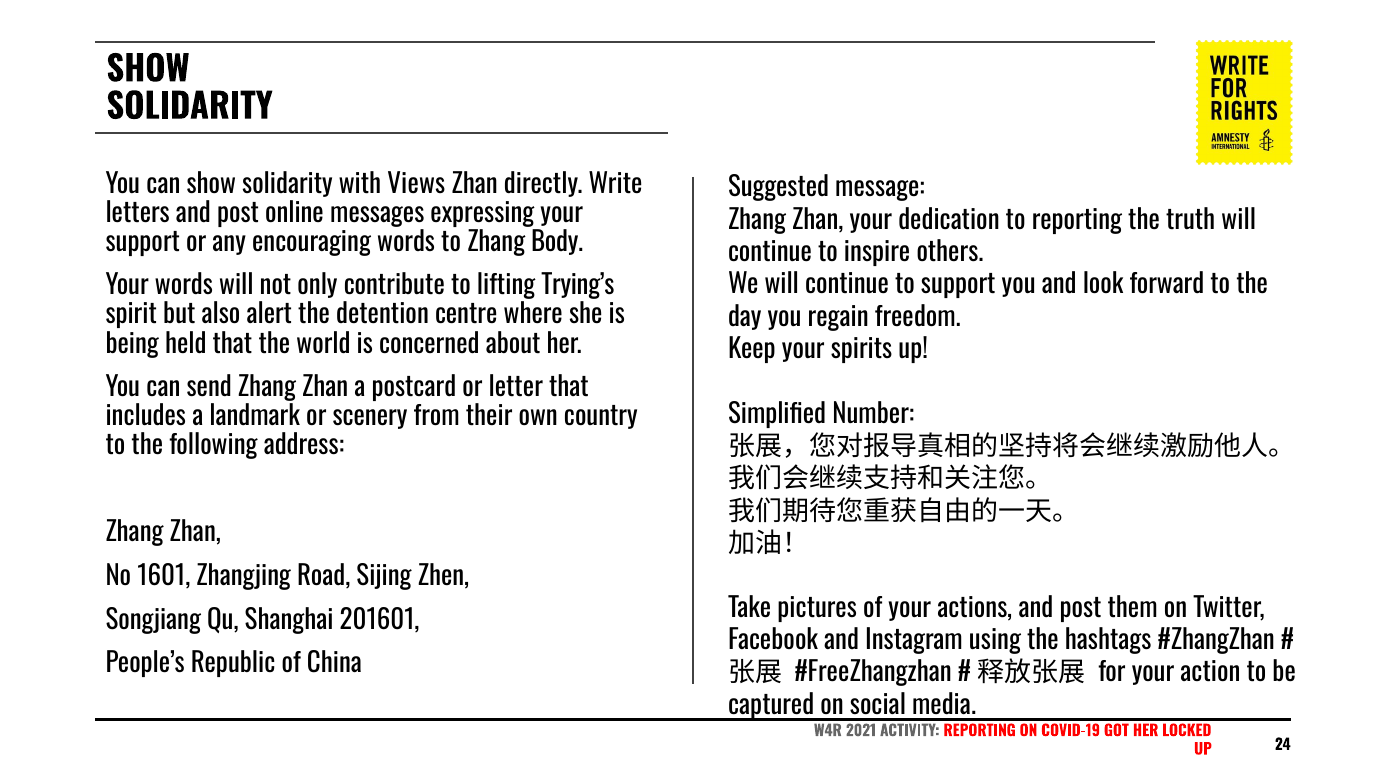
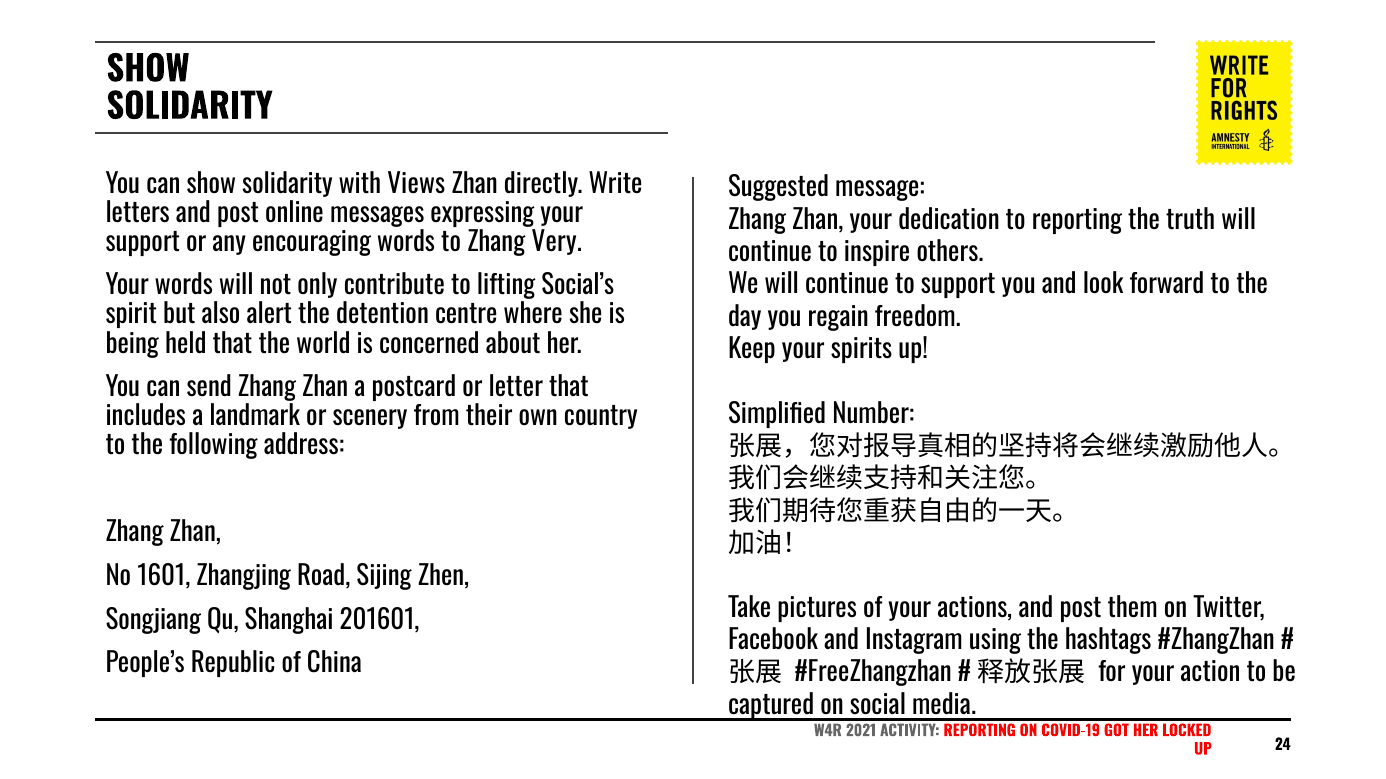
Body: Body -> Very
Trying’s: Trying’s -> Social’s
